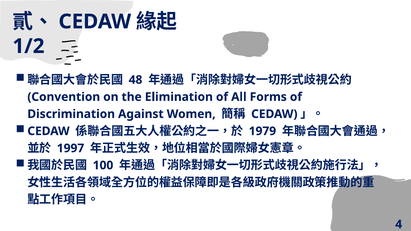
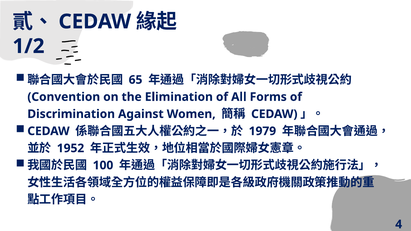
48: 48 -> 65
1997: 1997 -> 1952
